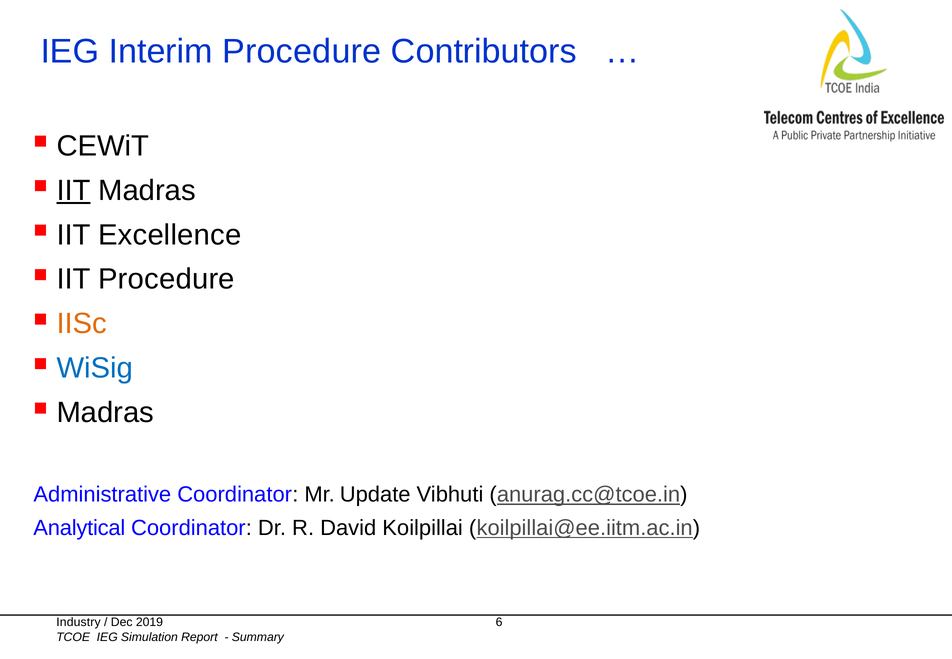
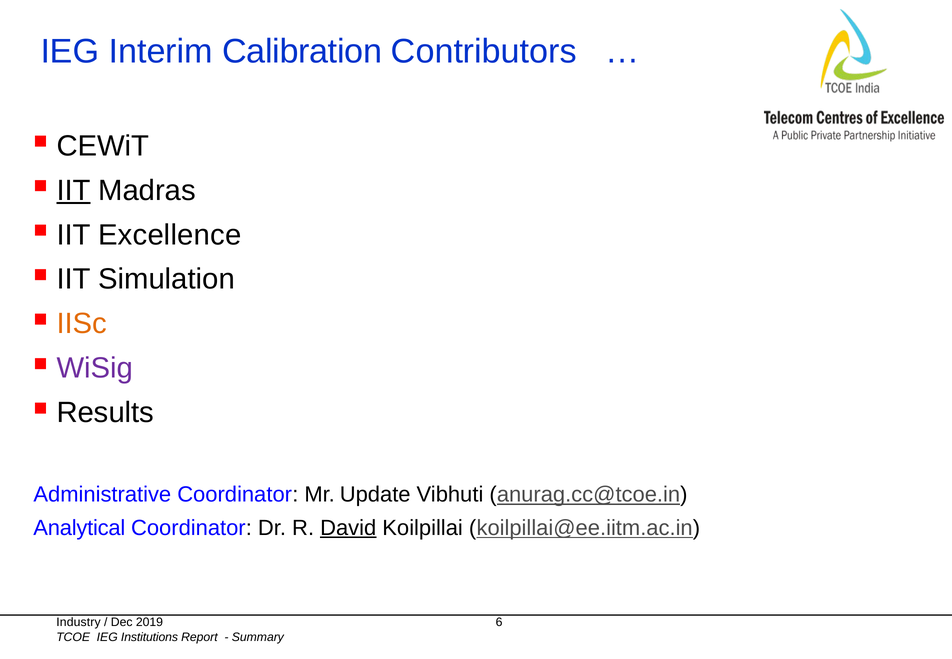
Interim Procedure: Procedure -> Calibration
IIT Procedure: Procedure -> Simulation
WiSig colour: blue -> purple
Madras at (105, 413): Madras -> Results
David underline: none -> present
Simulation: Simulation -> Institutions
